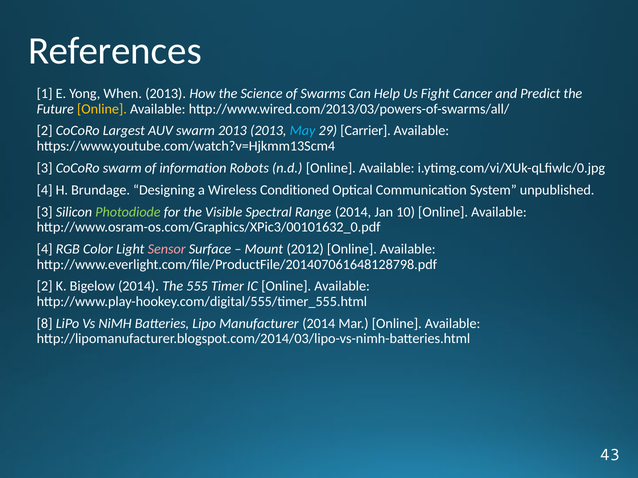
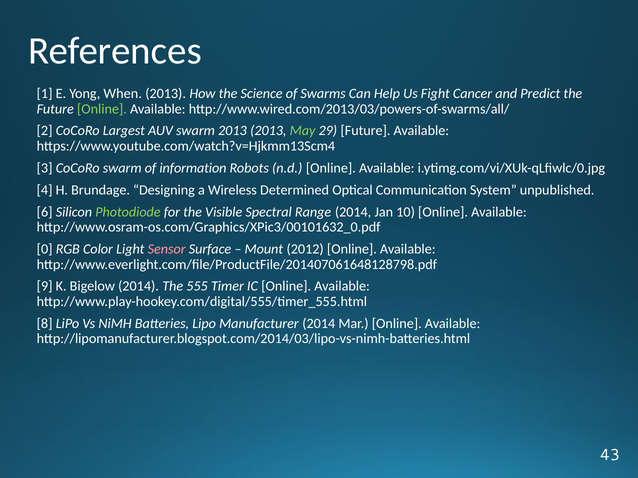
Online at (102, 109) colour: yellow -> light green
May colour: light blue -> light green
29 Carrier: Carrier -> Future
Conditioned: Conditioned -> Determined
3 at (45, 212): 3 -> 6
4 at (45, 249): 4 -> 0
2 at (45, 287): 2 -> 9
